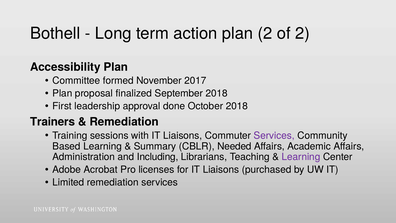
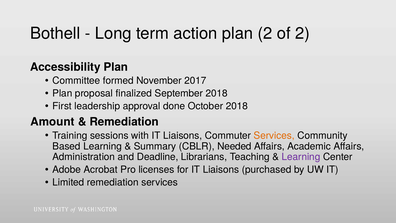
Trainers: Trainers -> Amount
Services at (274, 135) colour: purple -> orange
Including: Including -> Deadline
